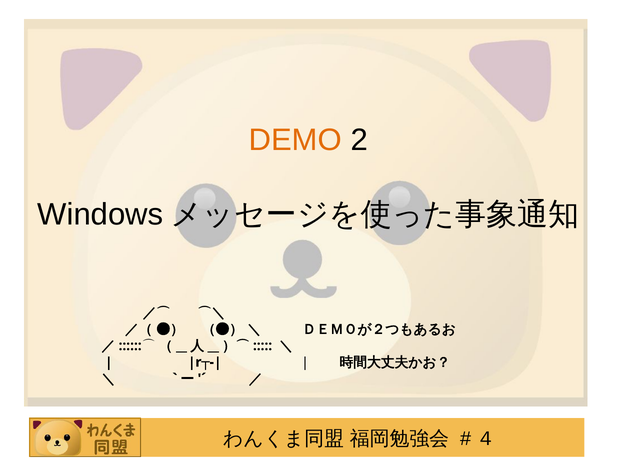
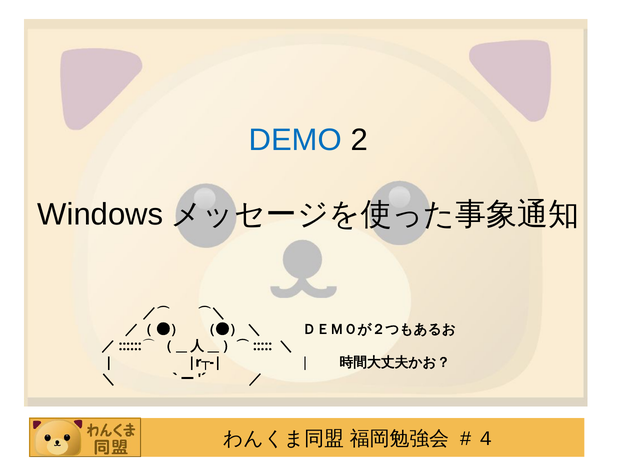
DEMO colour: orange -> blue
